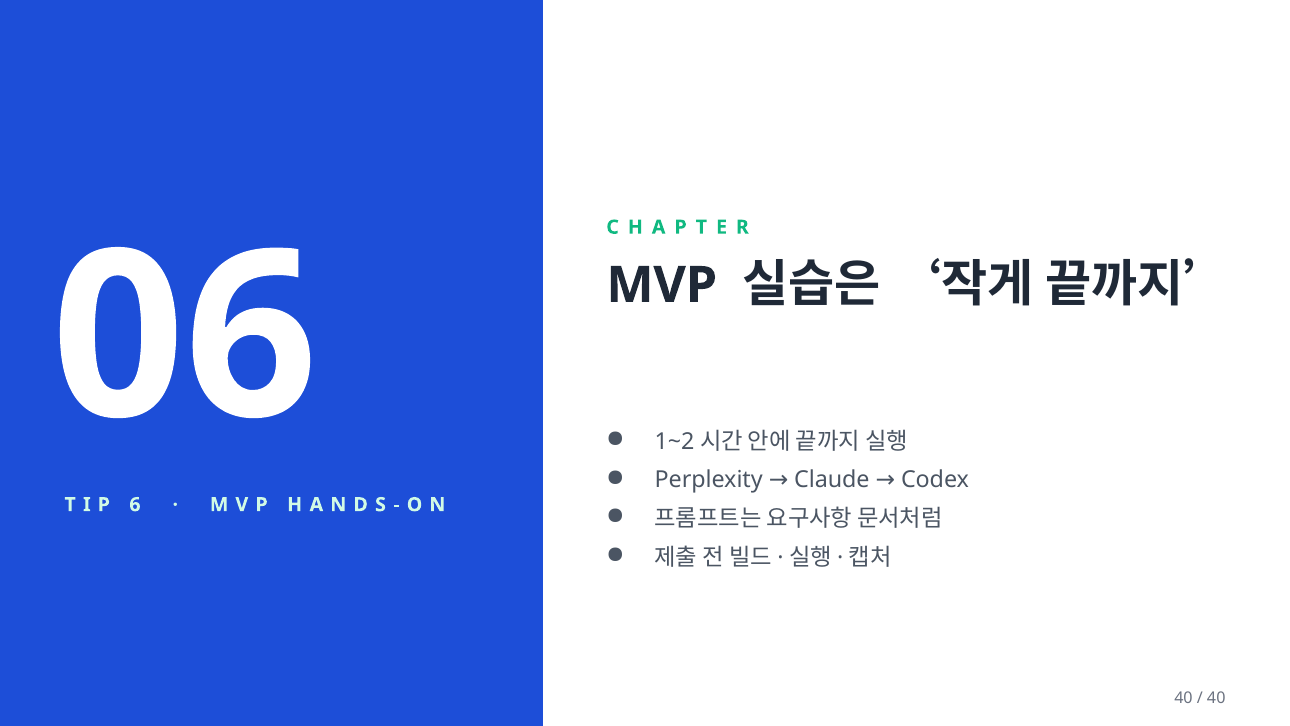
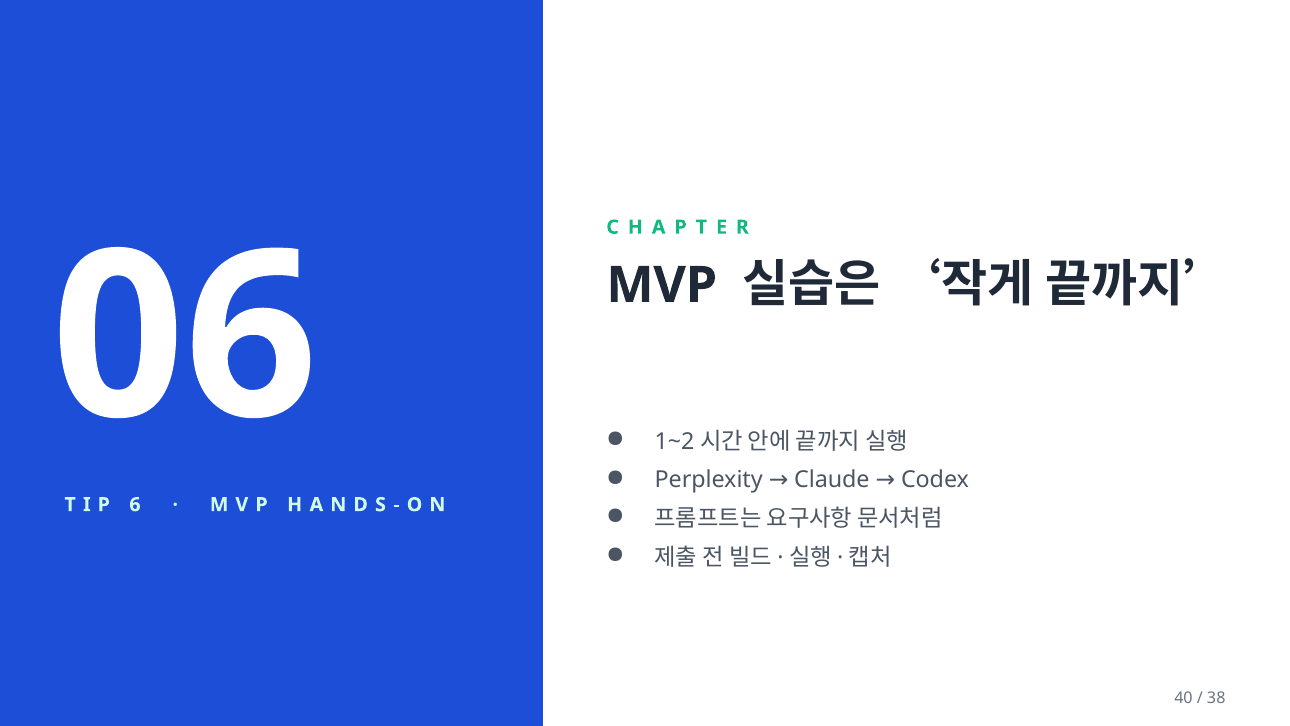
40 at (1216, 698): 40 -> 38
